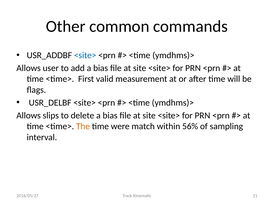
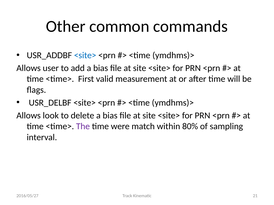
slips: slips -> look
The colour: orange -> purple
56%: 56% -> 80%
